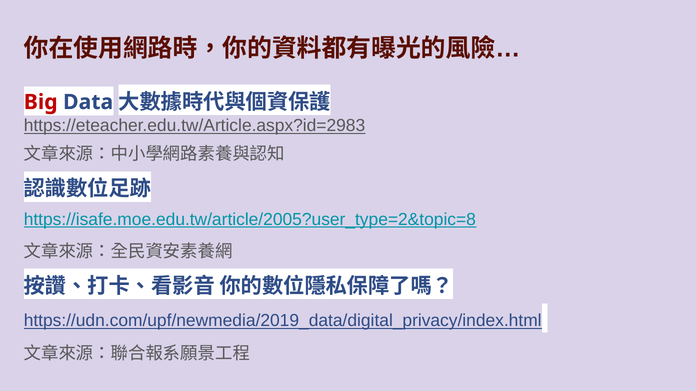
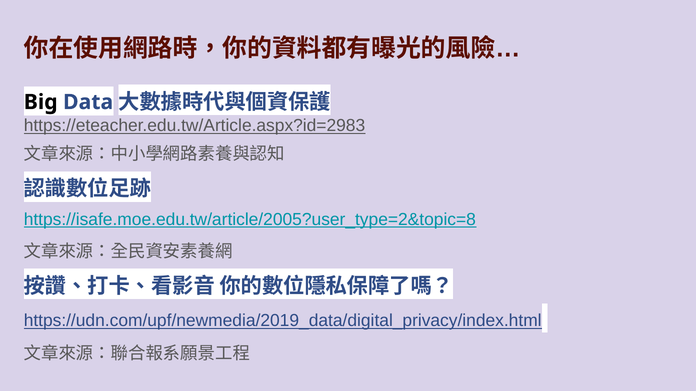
Big colour: red -> black
